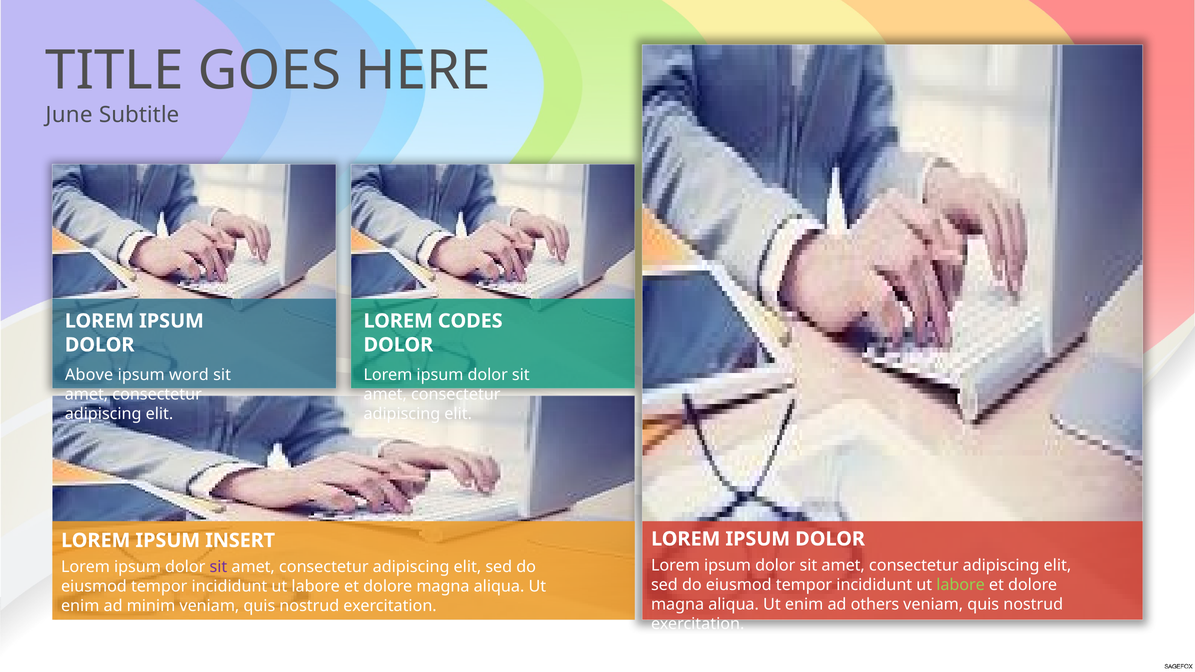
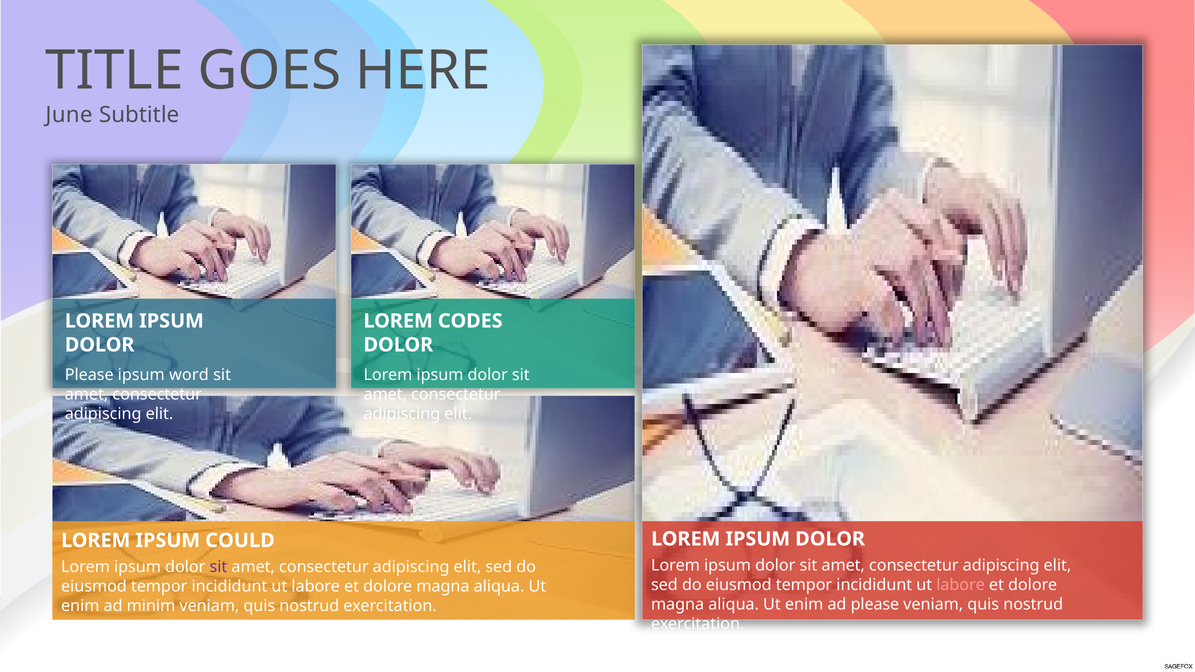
Above at (89, 375): Above -> Please
INSERT: INSERT -> COULD
labore at (961, 585) colour: light green -> pink
ad others: others -> please
